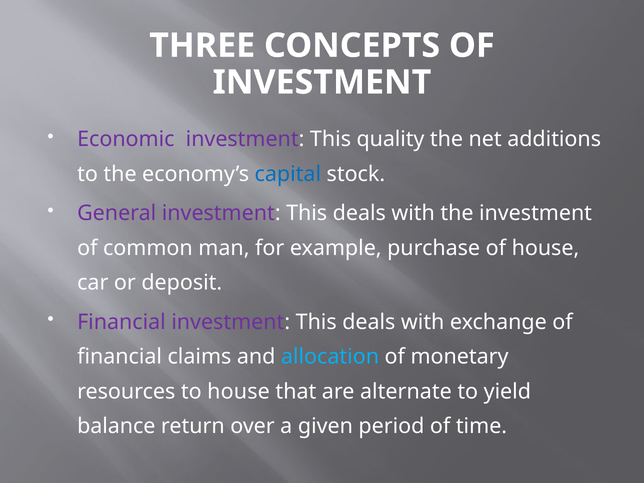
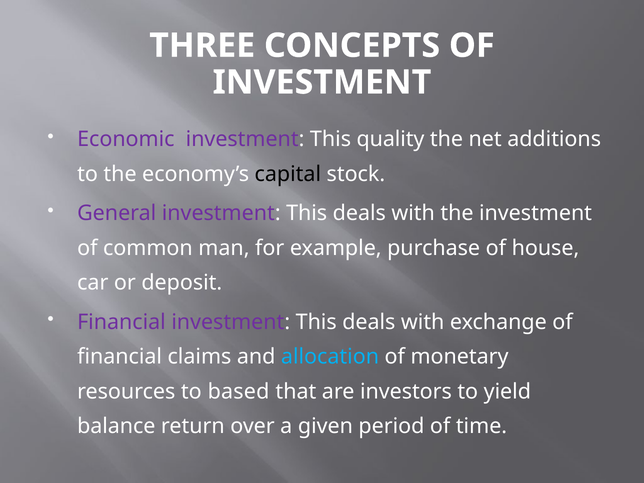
capital colour: blue -> black
to house: house -> based
alternate: alternate -> investors
